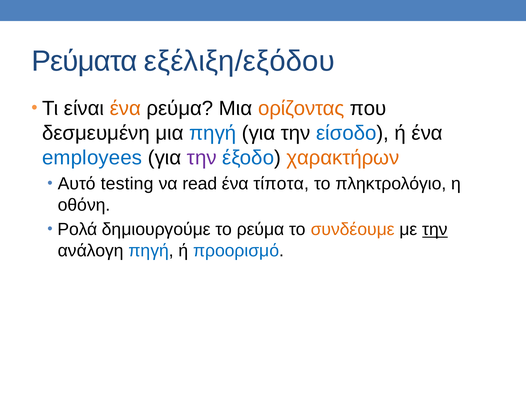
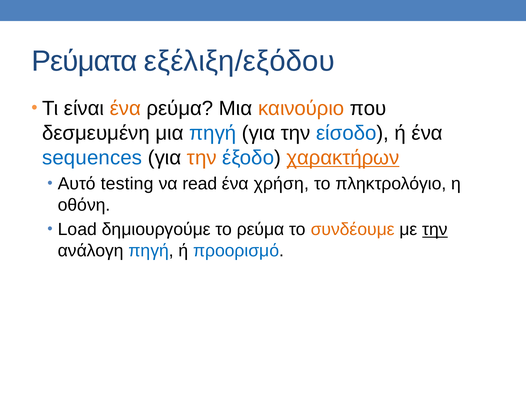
ορίζοντας: ορίζοντας -> καινούριο
employees: employees -> sequences
την at (202, 158) colour: purple -> orange
χαρακτήρων underline: none -> present
τίποτα: τίποτα -> χρήση
Ρολά: Ρολά -> Load
